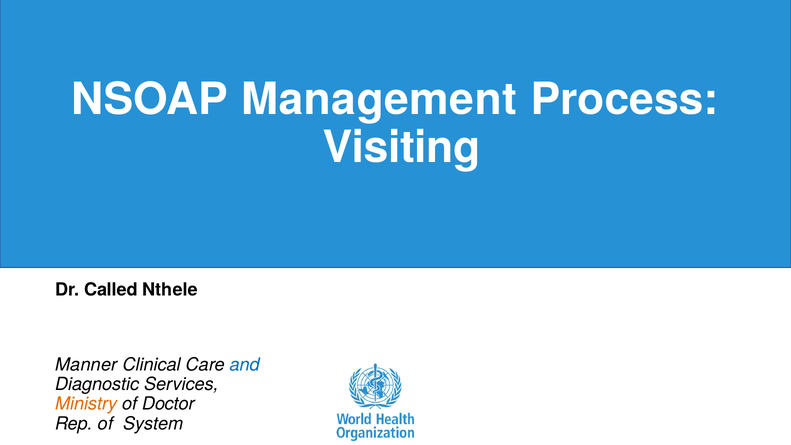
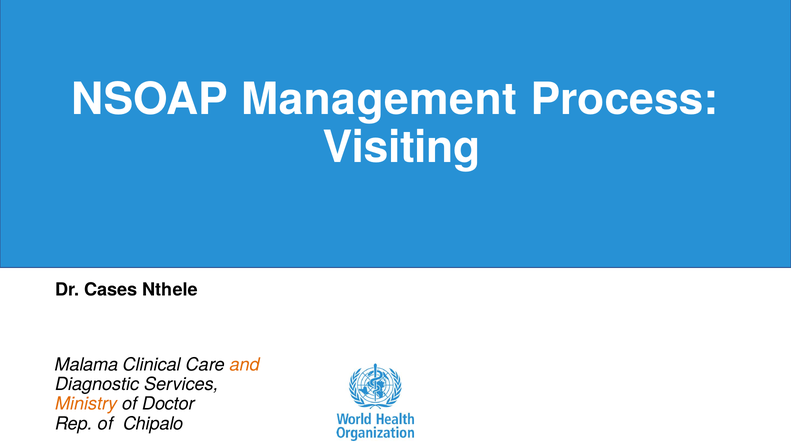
Called: Called -> Cases
Manner: Manner -> Malama
and colour: blue -> orange
System: System -> Chipalo
